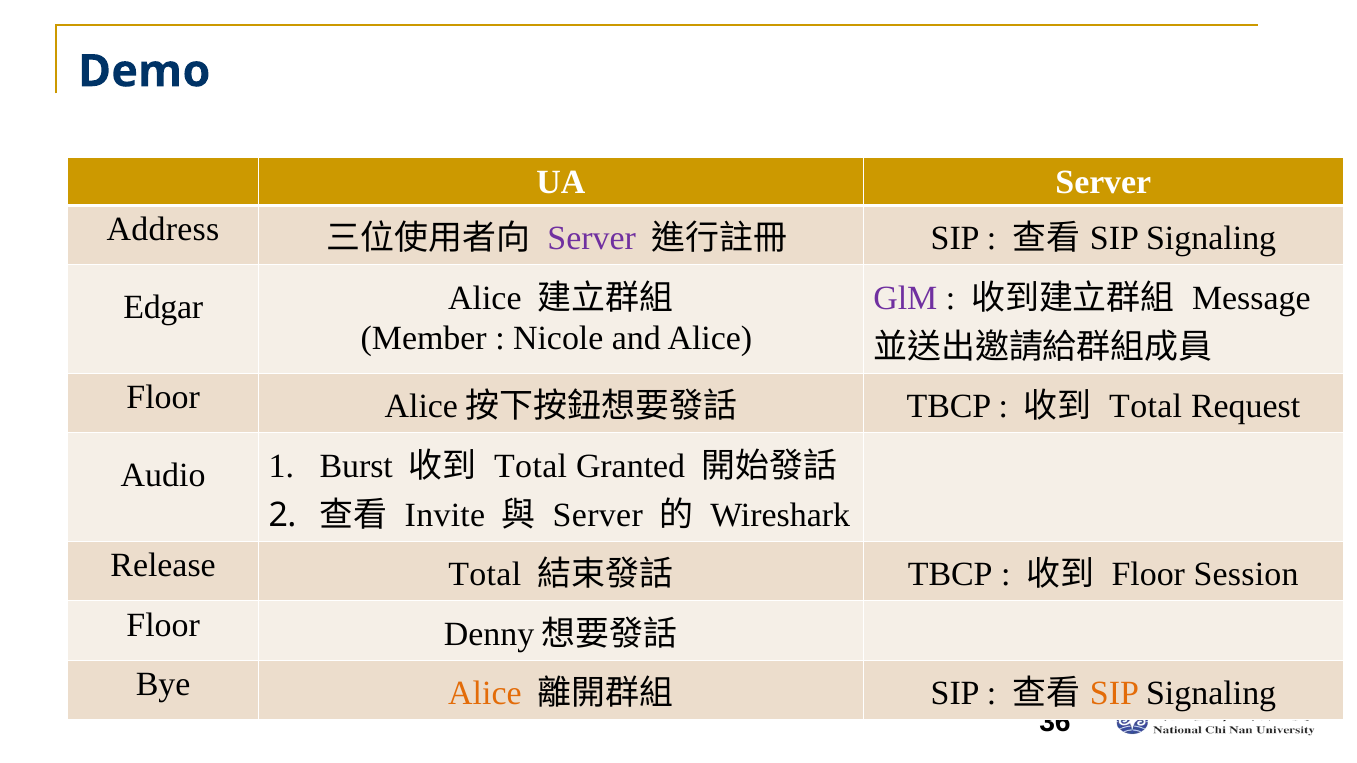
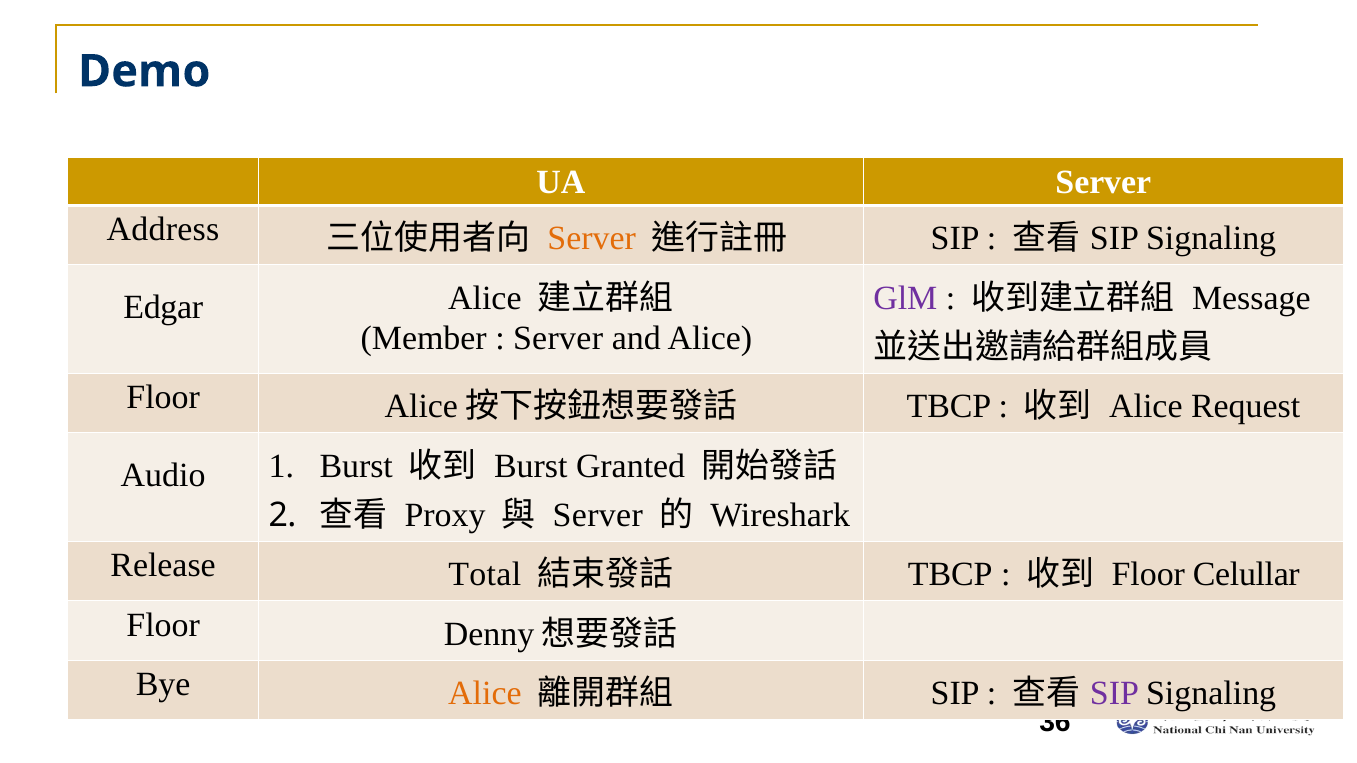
Server at (592, 239) colour: purple -> orange
Nicole at (558, 338): Nicole -> Server
Total at (1146, 407): Total -> Alice
Total at (531, 466): Total -> Burst
Invite: Invite -> Proxy
Session: Session -> Celullar
SIP at (1114, 694) colour: orange -> purple
